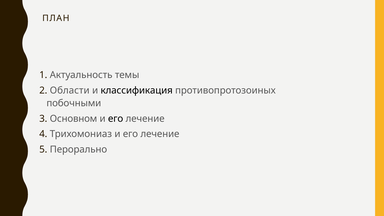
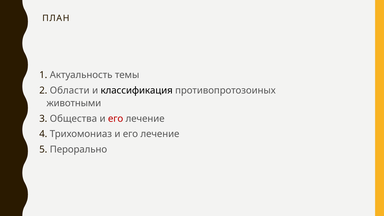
побочными: побочными -> животными
Основном: Основном -> Общества
его at (116, 119) colour: black -> red
